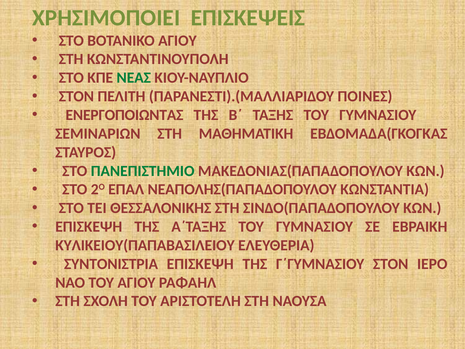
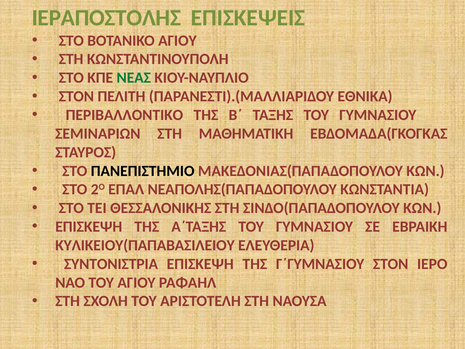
ΧΡΗΣΙΜΟΠΟΙΕΙ: ΧΡΗΣΙΜΟΠΟΙΕΙ -> ΙΕΡΑΠΟΣΤΟΛΗΣ
ΠΟΙΝΕΣ: ΠΟΙΝΕΣ -> ΕΘΝΙΚΑ
ΕΝΕΡΓΟΠΟΙΩΝΤΑΣ: ΕΝΕΡΓΟΠΟΙΩΝΤΑΣ -> ΠΕΡΙΒΑΛΛΟΝΤΙΚΟ
ΠΑΝΕΠΙΣΤΗΜΙΟ colour: green -> black
